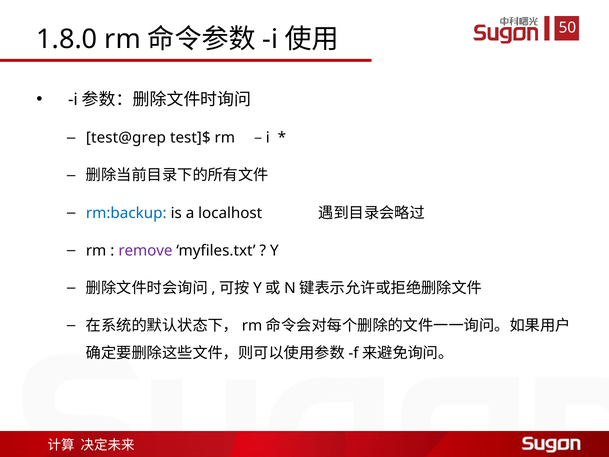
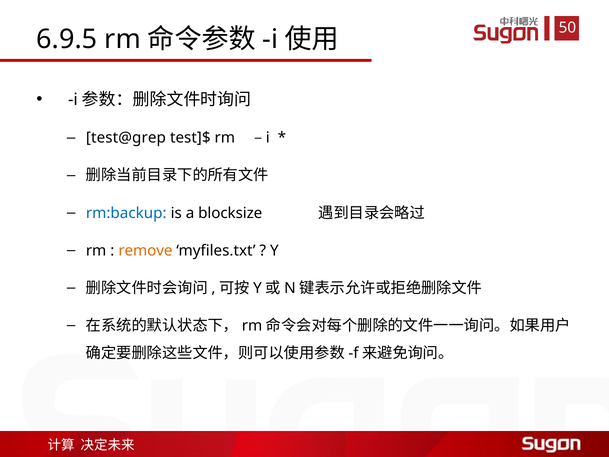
1.8.0: 1.8.0 -> 6.9.5
localhost: localhost -> blocksize
remove colour: purple -> orange
